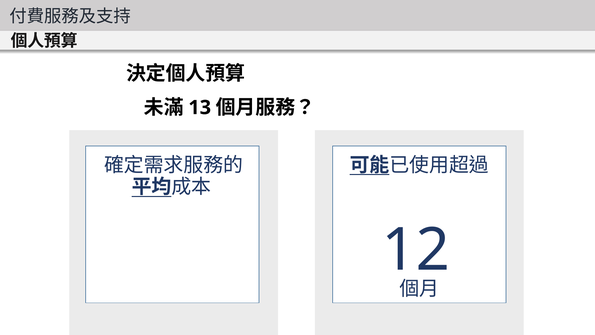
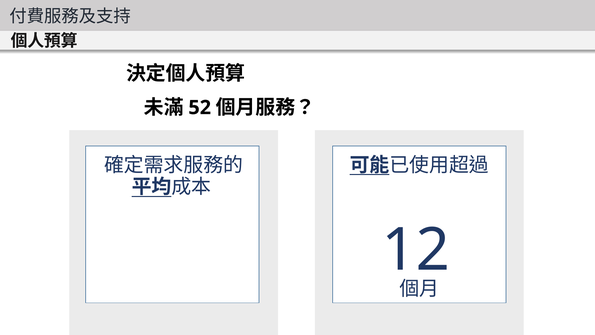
13: 13 -> 52
